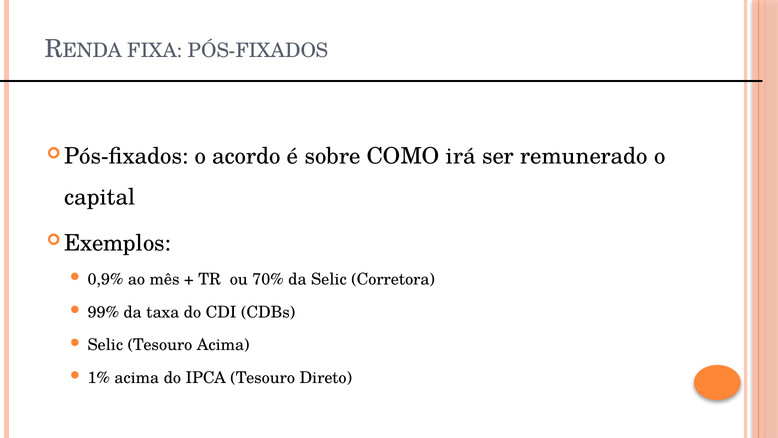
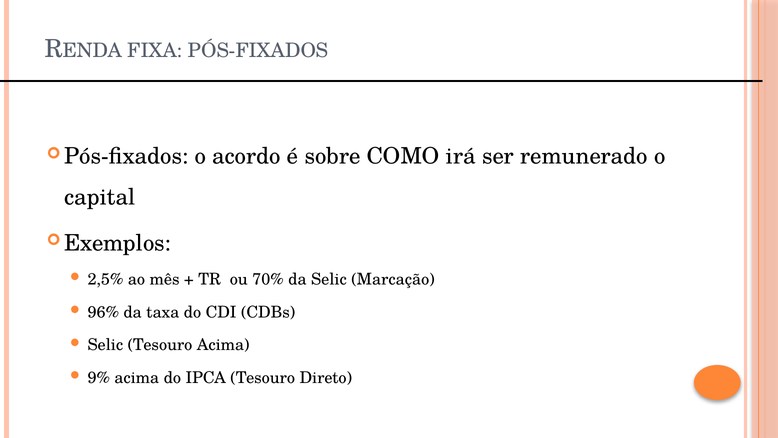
0,9%: 0,9% -> 2,5%
Corretora: Corretora -> Marcação
99%: 99% -> 96%
1%: 1% -> 9%
